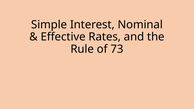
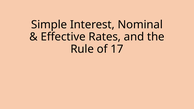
73: 73 -> 17
